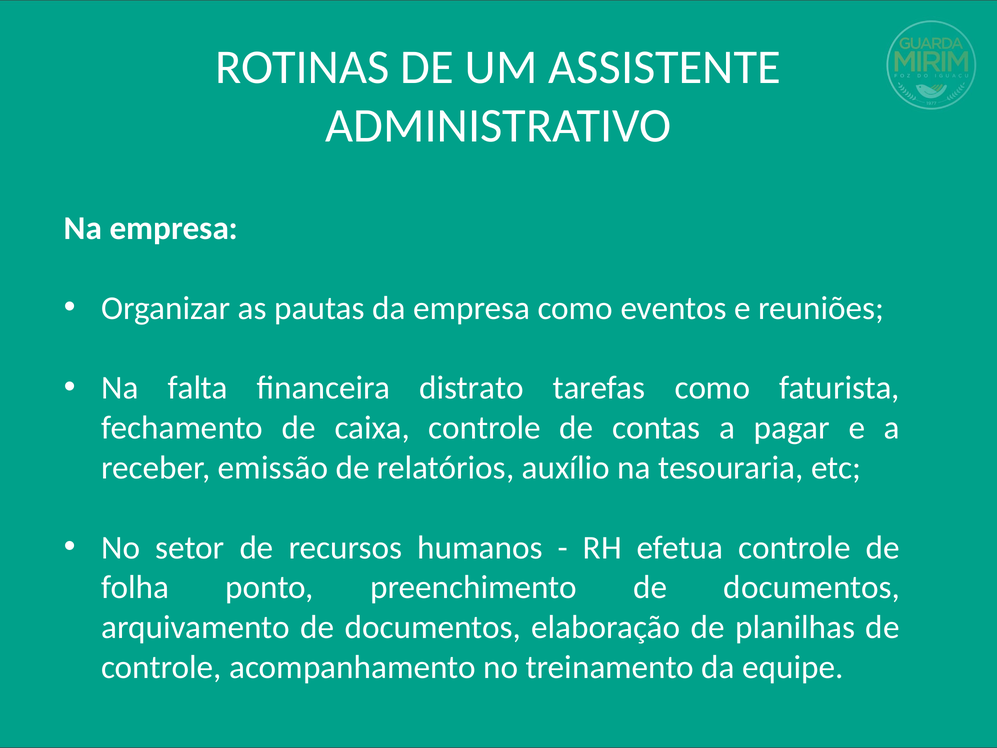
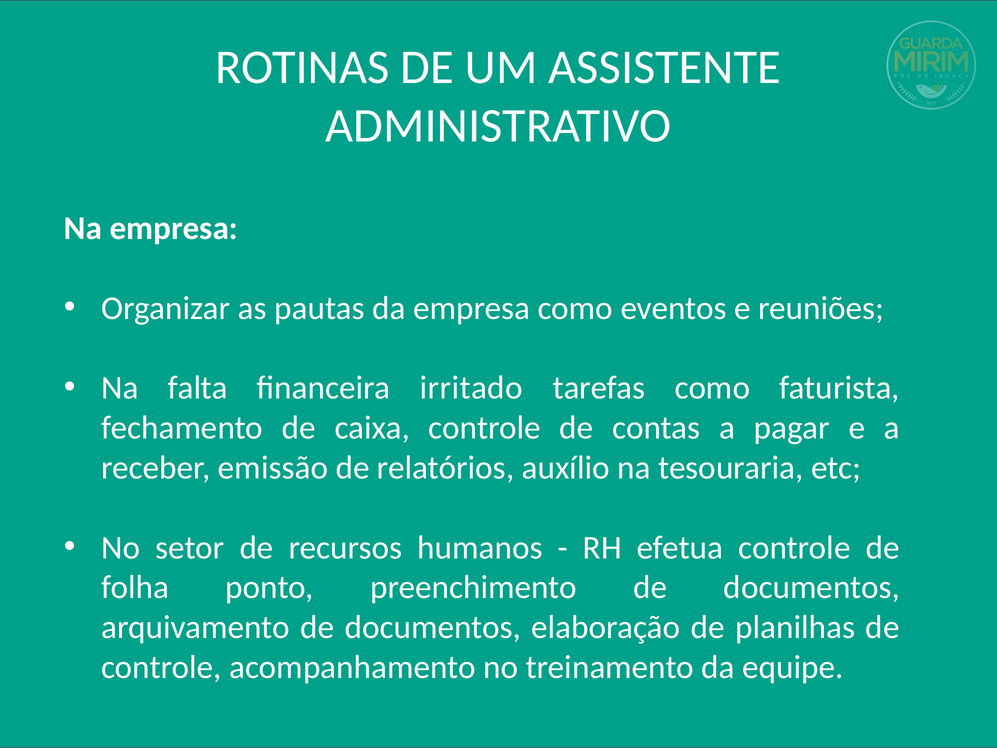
distrato: distrato -> irritado
